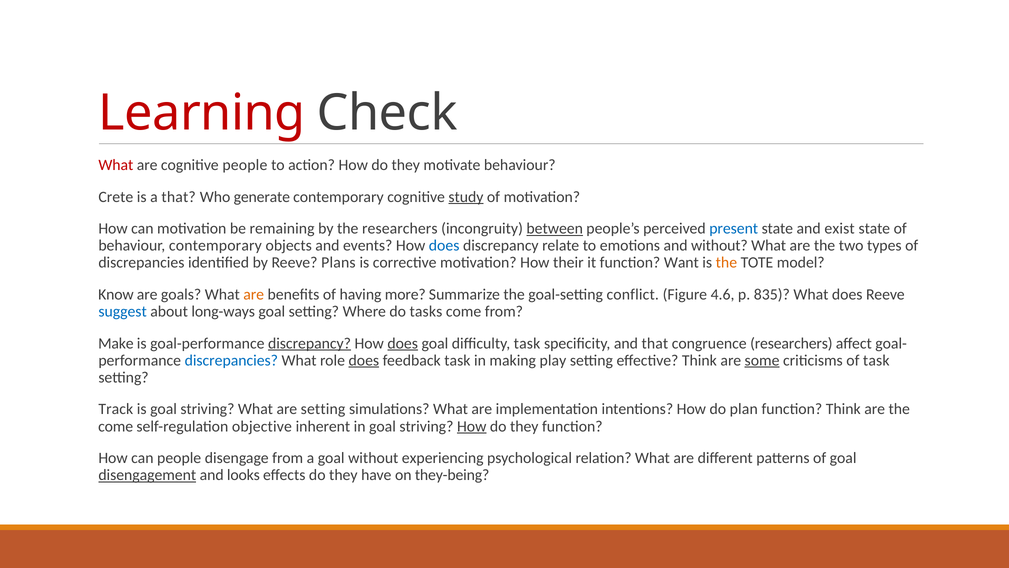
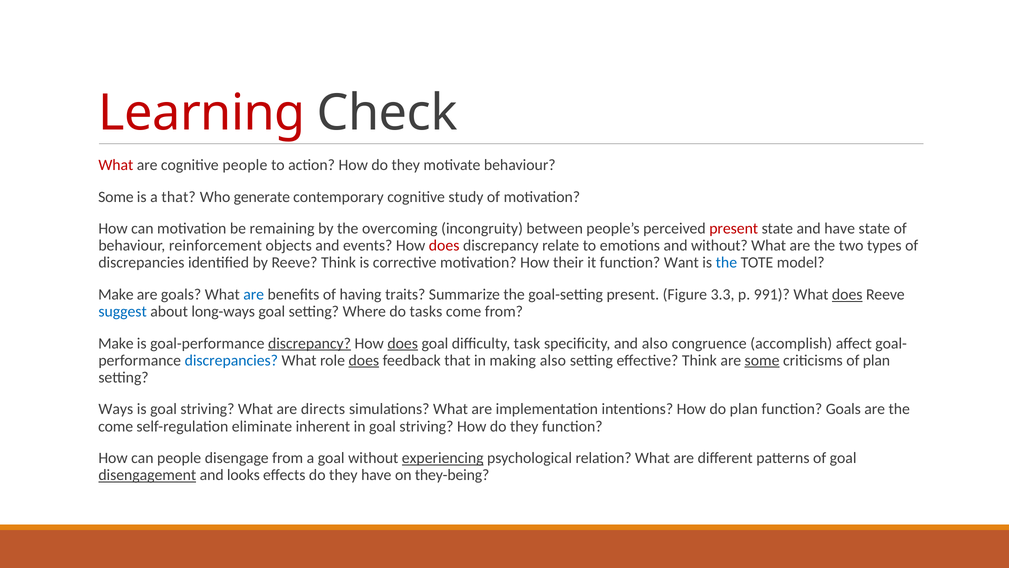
Crete at (116, 197): Crete -> Some
study underline: present -> none
the researchers: researchers -> overcoming
between underline: present -> none
present at (734, 228) colour: blue -> red
and exist: exist -> have
behaviour contemporary: contemporary -> reinforcement
does at (444, 246) colour: blue -> red
Reeve Plans: Plans -> Think
the at (726, 263) colour: orange -> blue
Know at (116, 294): Know -> Make
are at (254, 294) colour: orange -> blue
more: more -> traits
goal-setting conflict: conflict -> present
4.6: 4.6 -> 3.3
835: 835 -> 991
does at (847, 294) underline: none -> present
and that: that -> also
congruence researchers: researchers -> accomplish
feedback task: task -> that
making play: play -> also
of task: task -> plan
Track: Track -> Ways
are setting: setting -> directs
function Think: Think -> Goals
objective: objective -> eliminate
How at (472, 426) underline: present -> none
experiencing underline: none -> present
